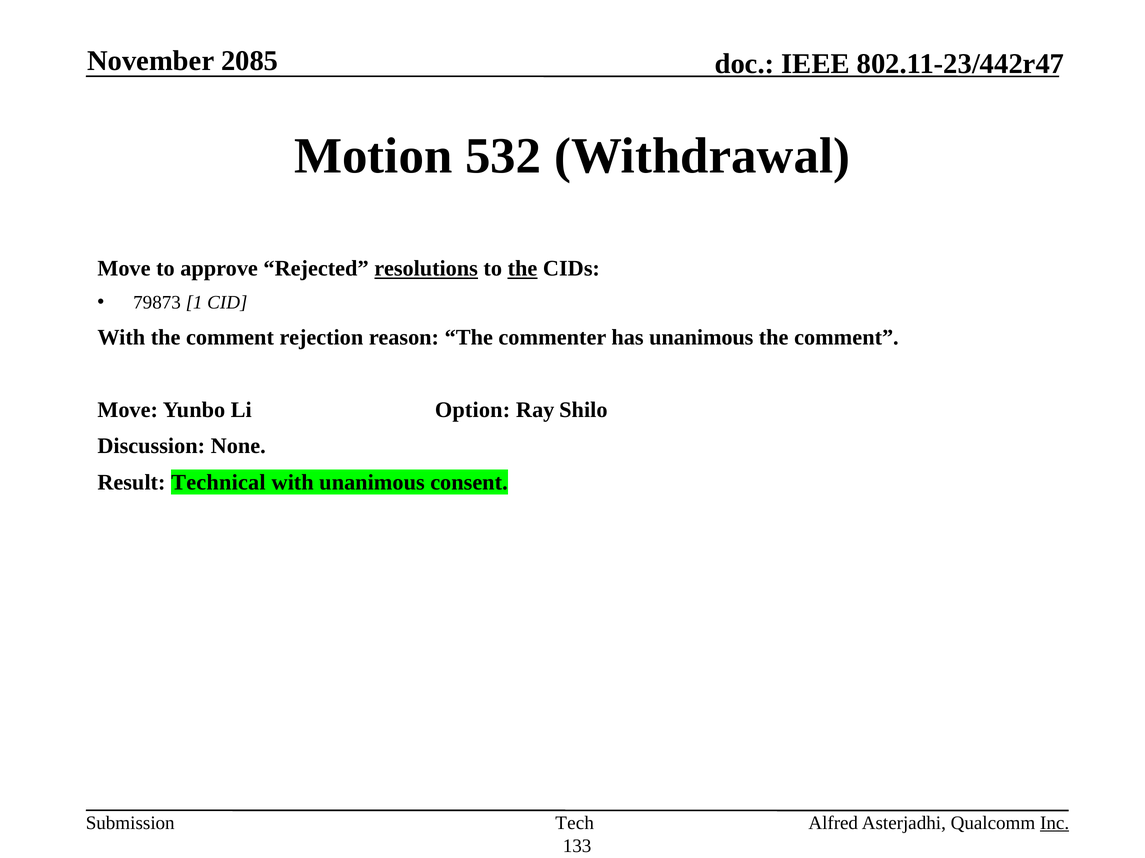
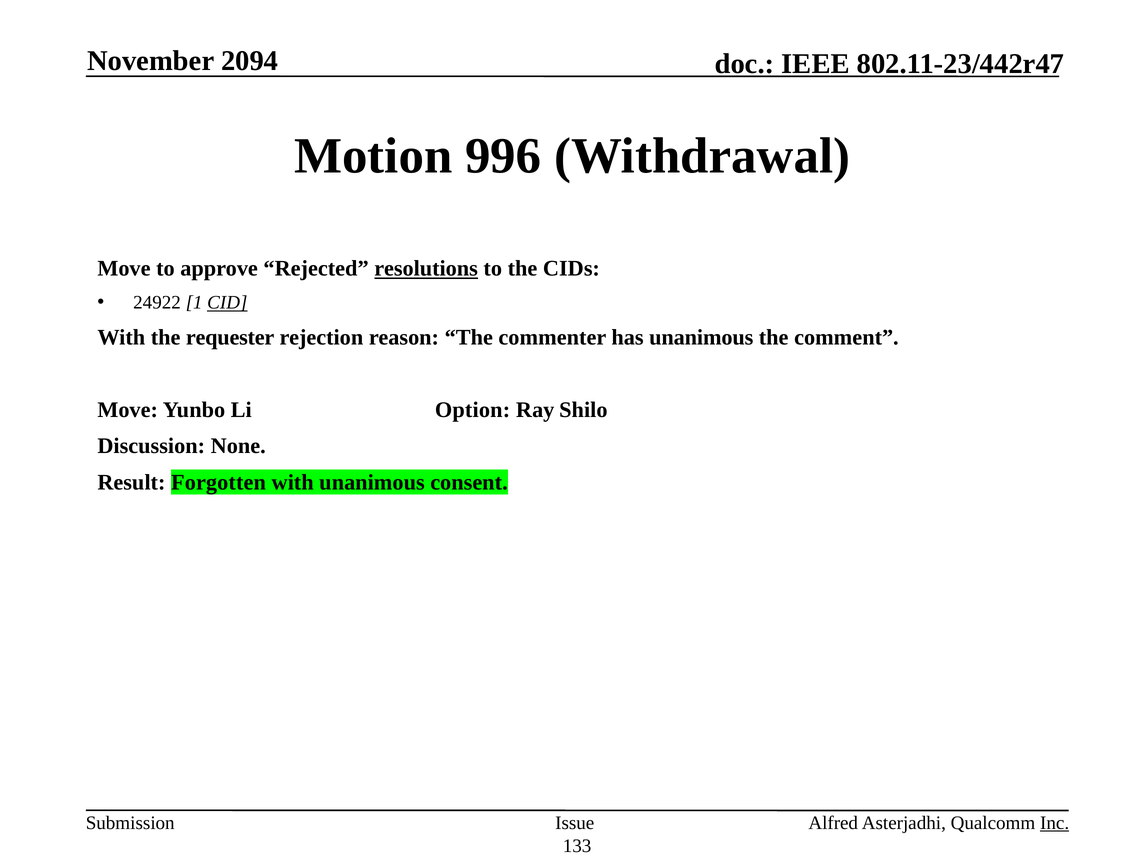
2085: 2085 -> 2094
532: 532 -> 996
the at (522, 269) underline: present -> none
79873: 79873 -> 24922
CID underline: none -> present
With the comment: comment -> requester
Technical: Technical -> Forgotten
Tech: Tech -> Issue
